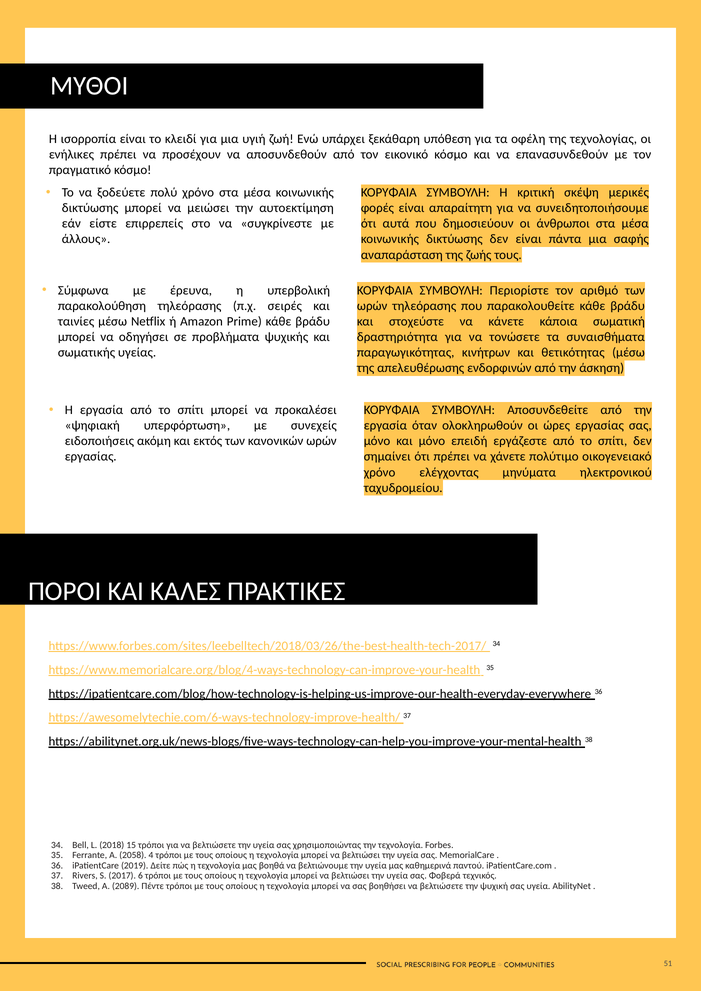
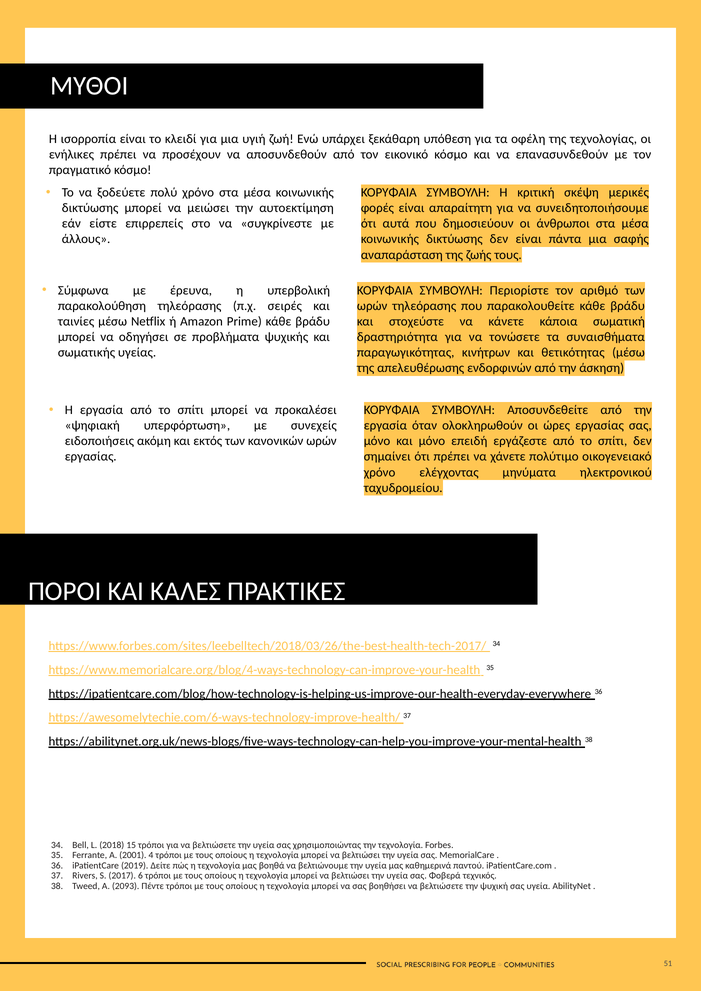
2058: 2058 -> 2001
2089: 2089 -> 2093
